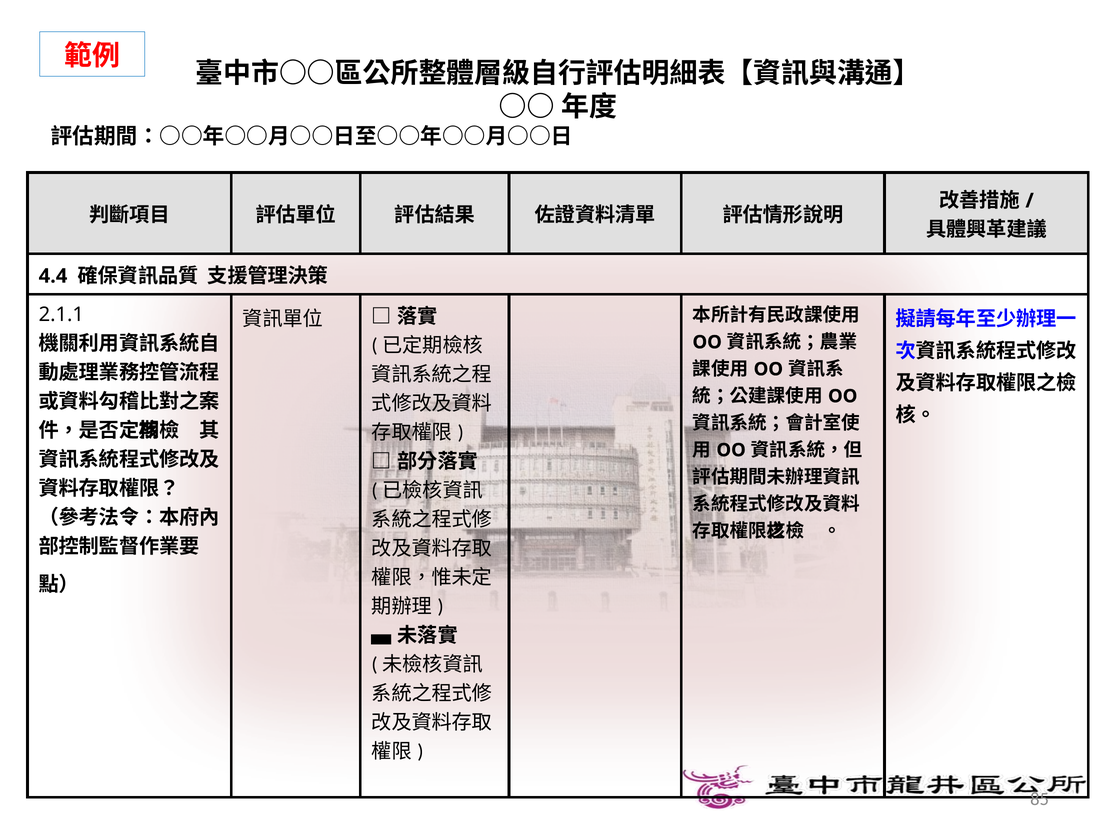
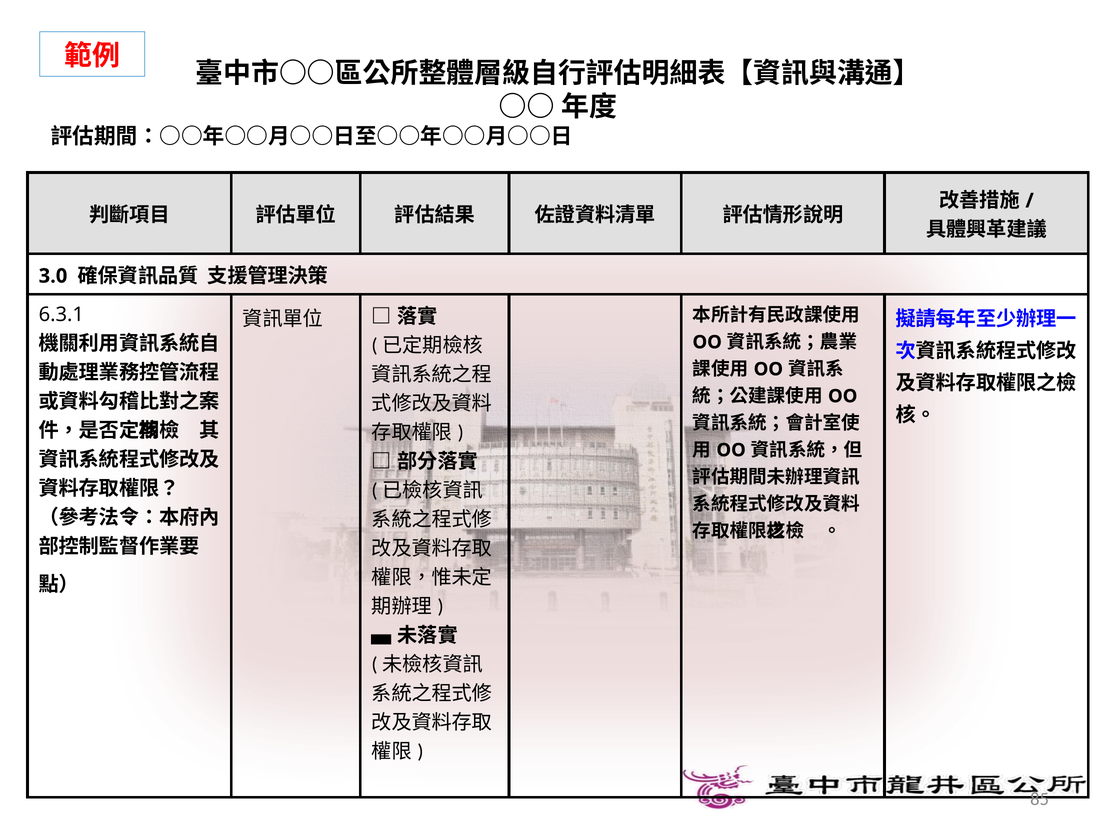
4.4: 4.4 -> 3.0
2.1.1: 2.1.1 -> 6.3.1
